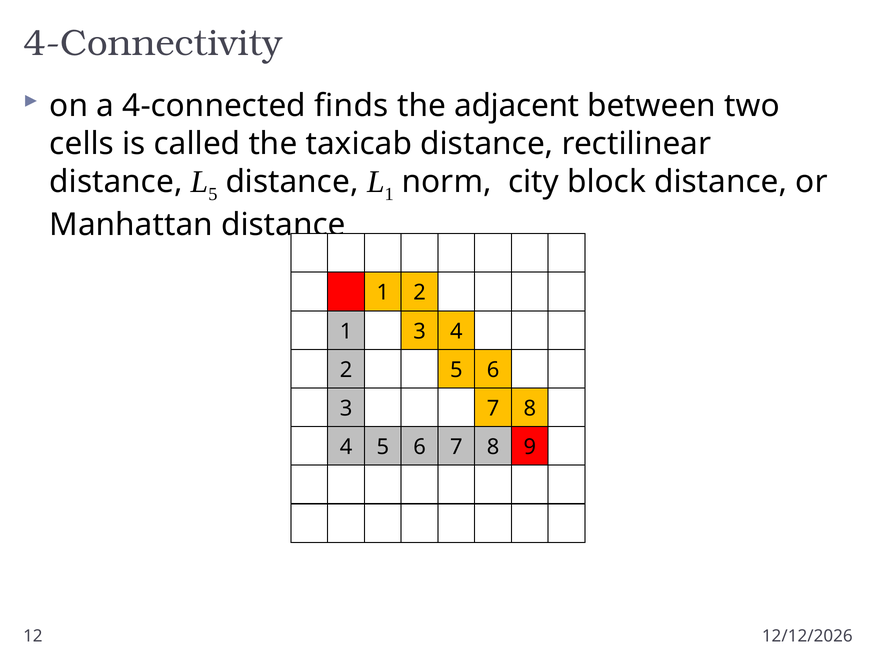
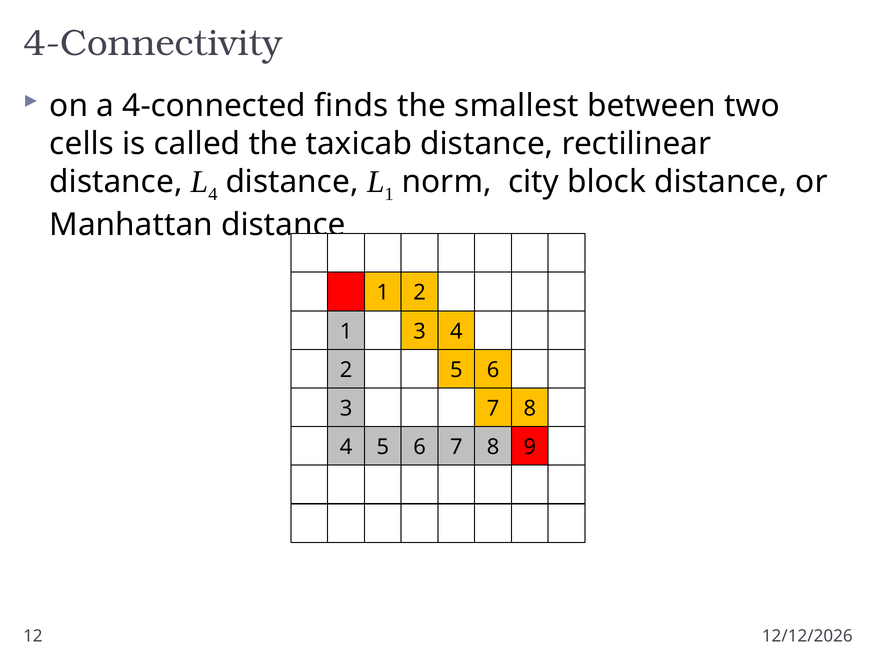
adjacent: adjacent -> smallest
5 at (213, 194): 5 -> 4
